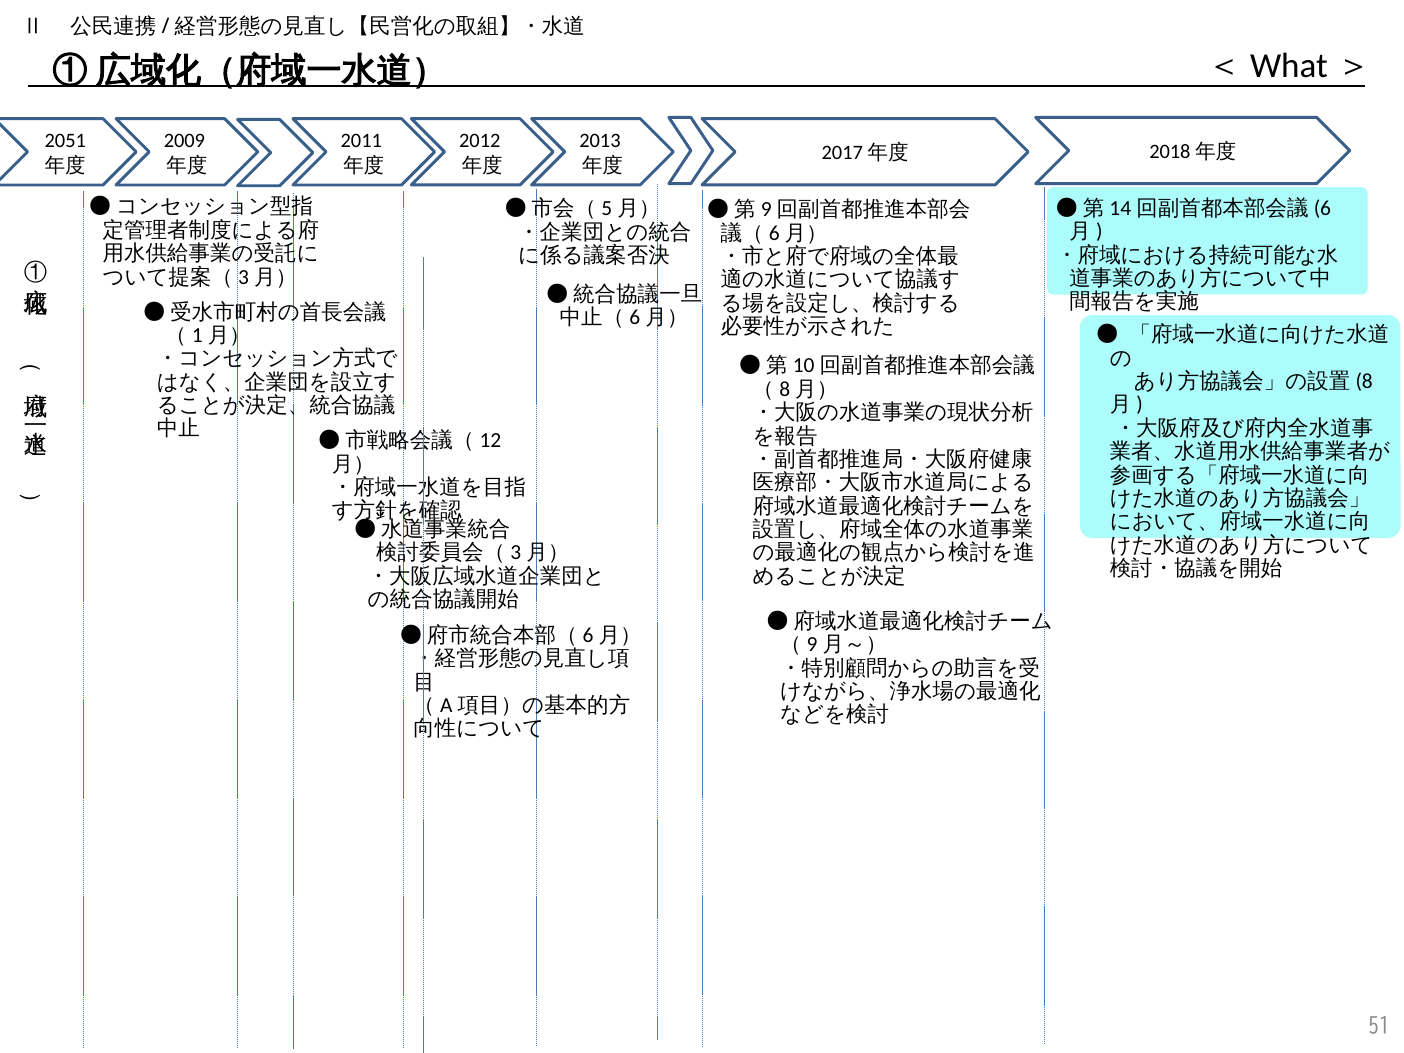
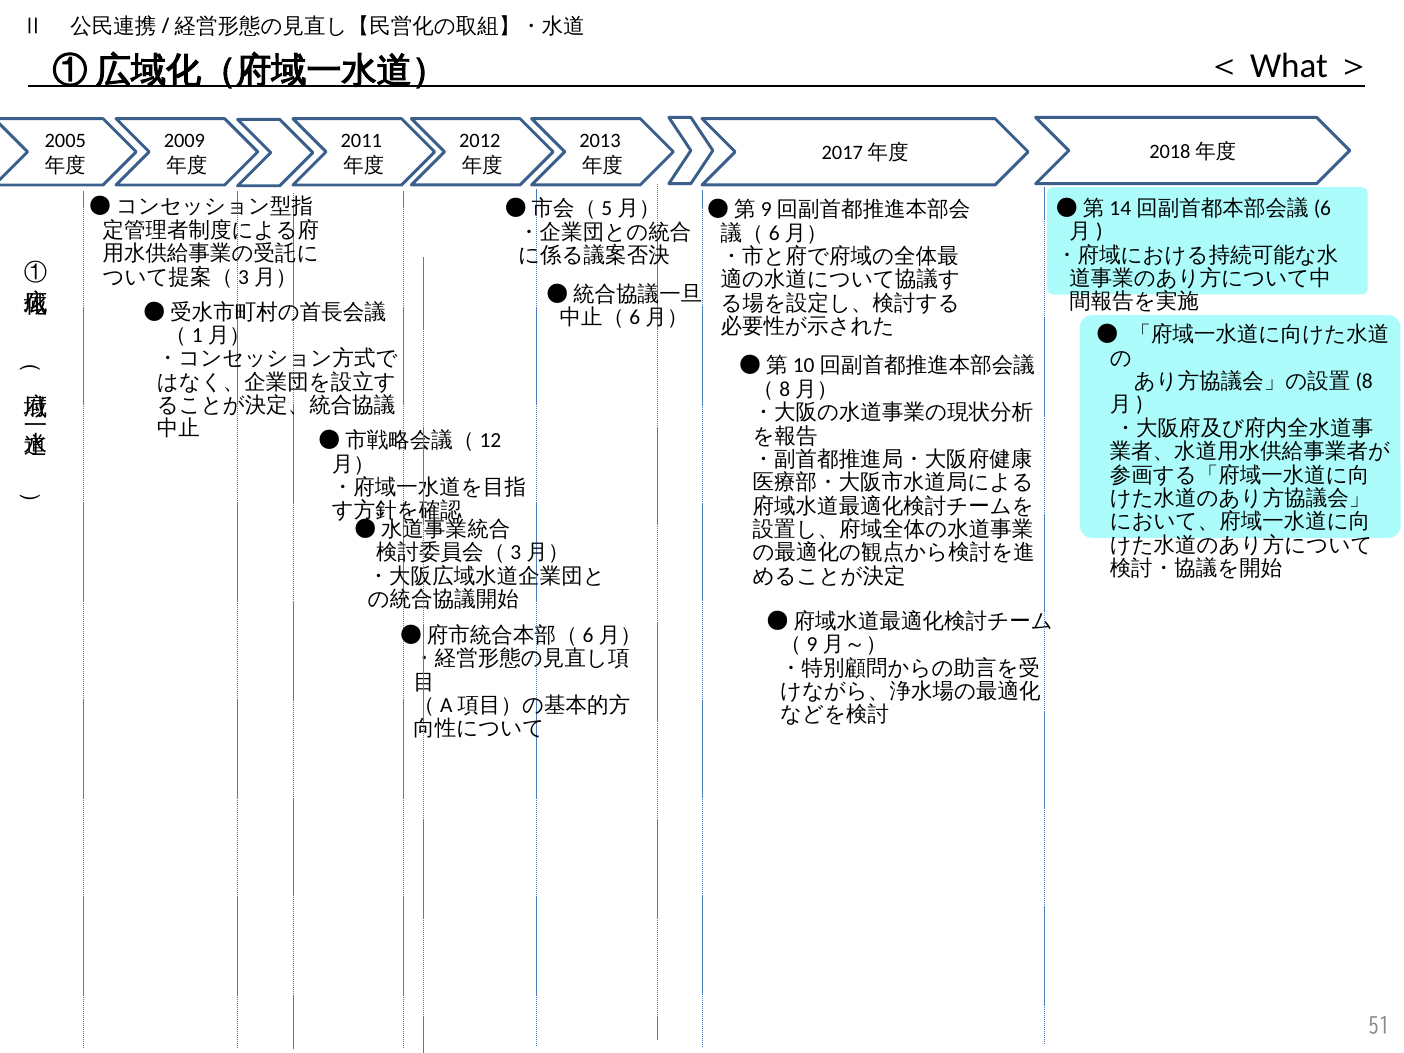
2051: 2051 -> 2005
